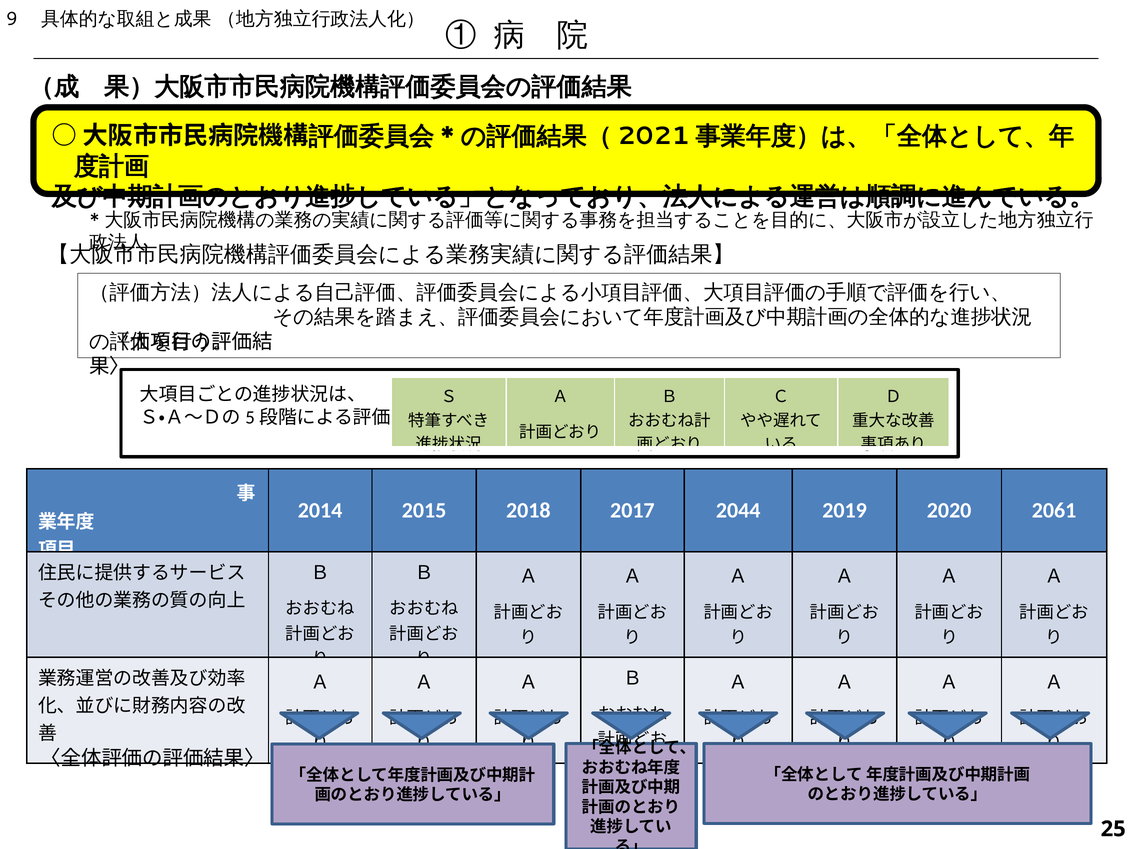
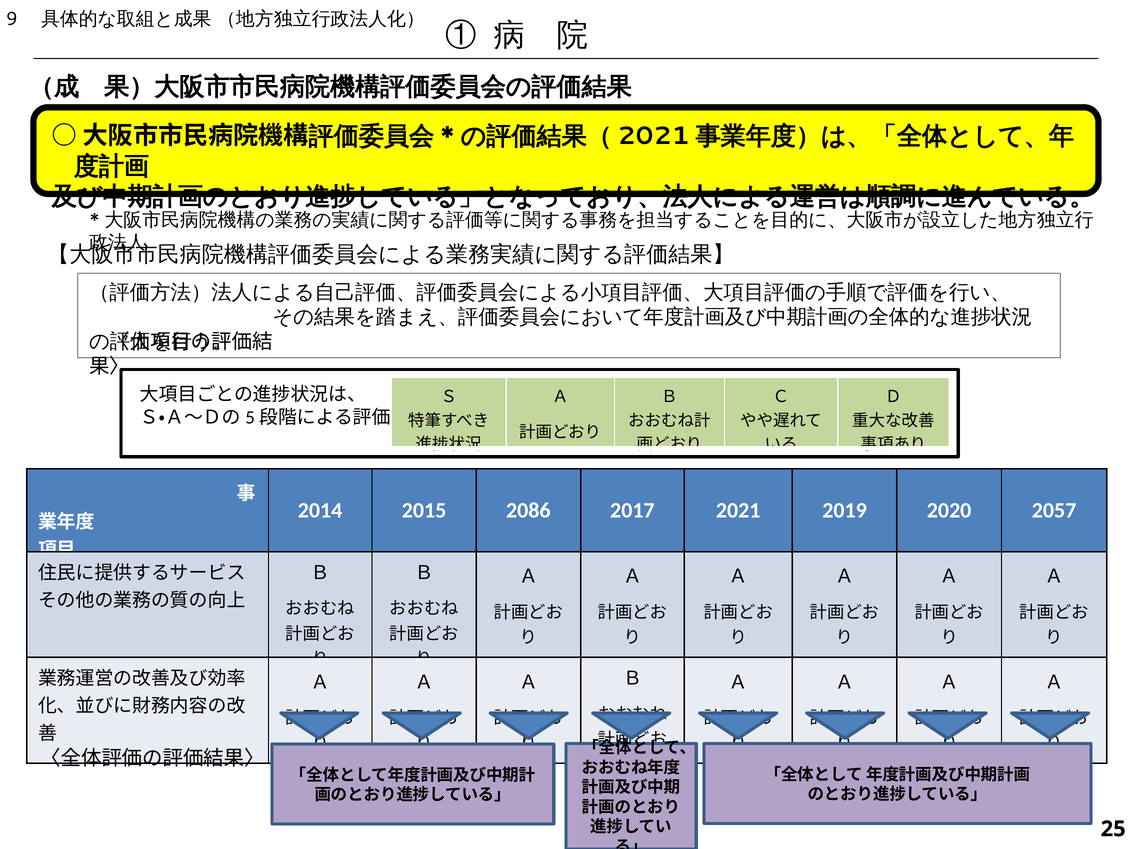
2018: 2018 -> 2086
2044: 2044 -> 2021
2061: 2061 -> 2057
